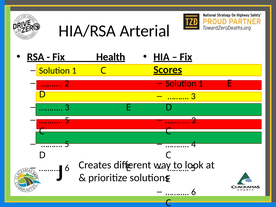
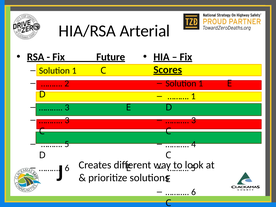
Health: Health -> Future
3 at (193, 96): 3 -> 1
5 at (67, 120): 5 -> 3
